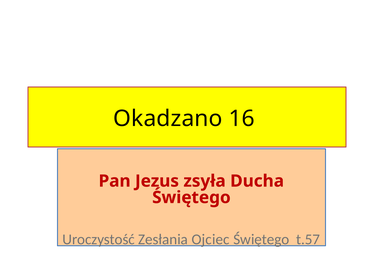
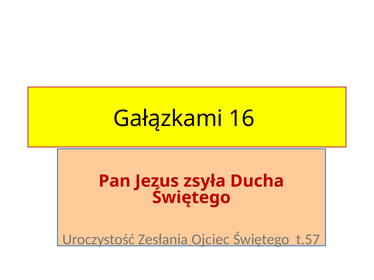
Okadzano: Okadzano -> Gałązkami
